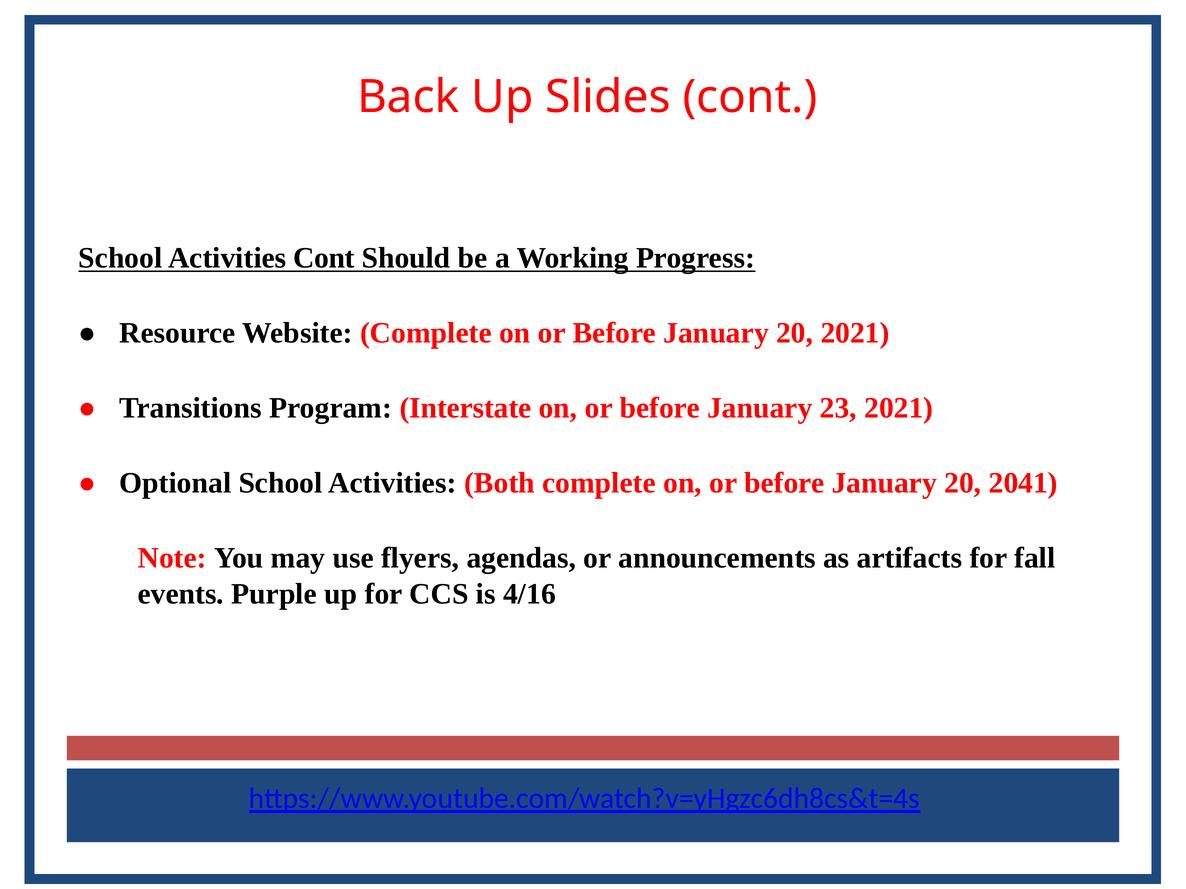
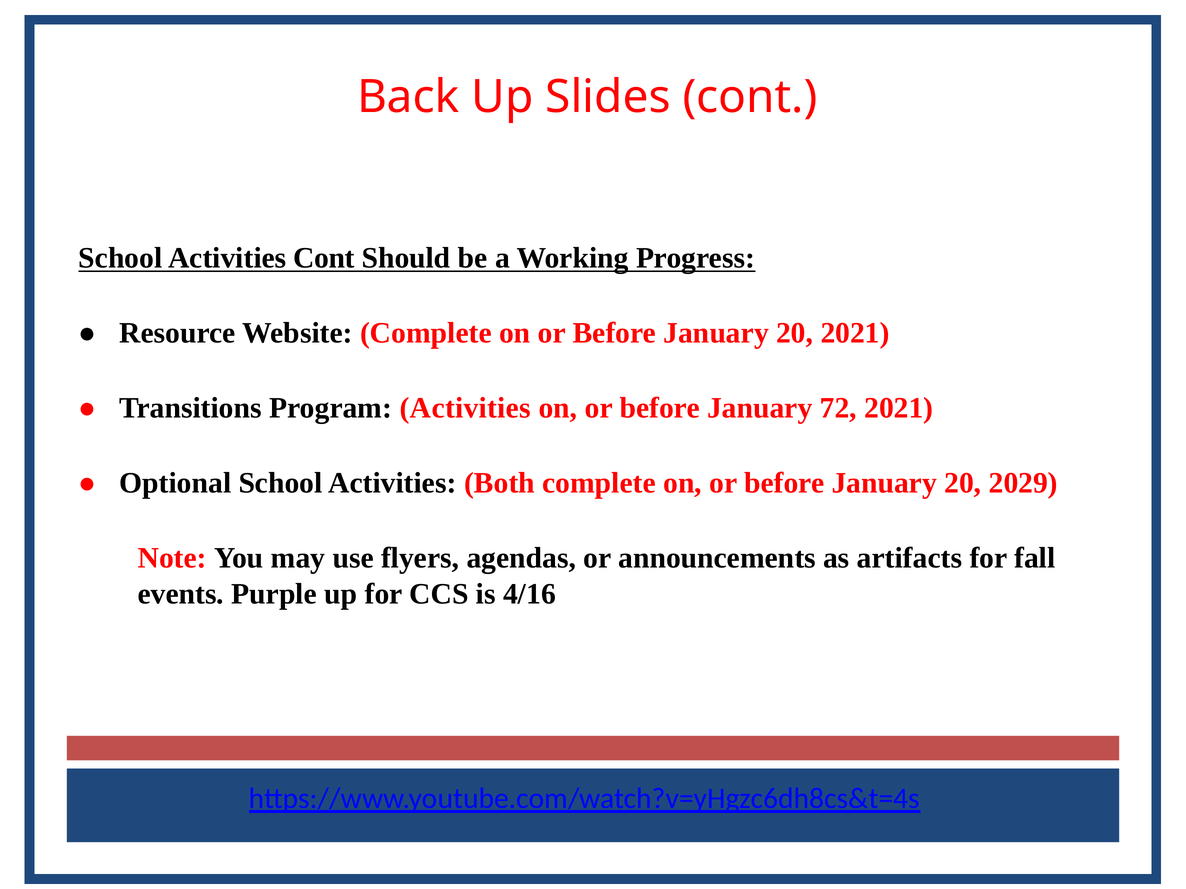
Program Interstate: Interstate -> Activities
23: 23 -> 72
2041: 2041 -> 2029
